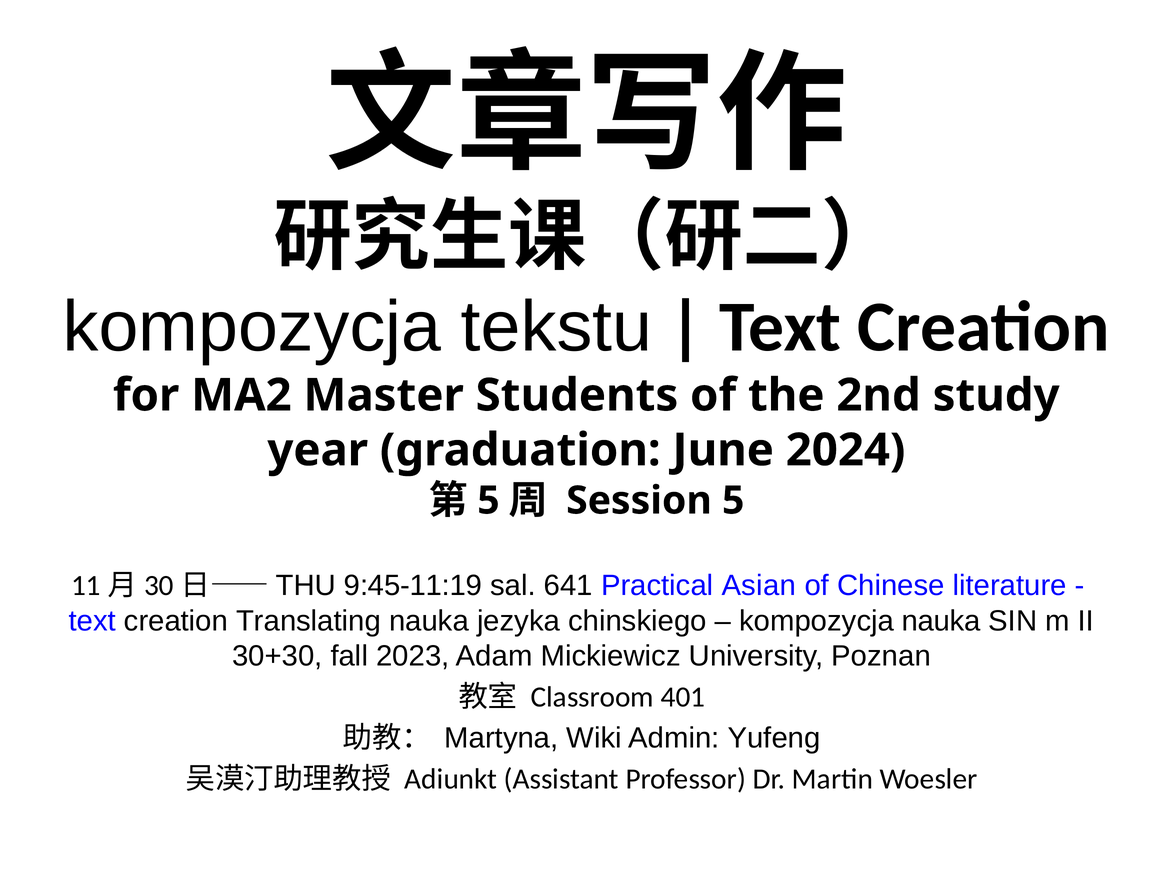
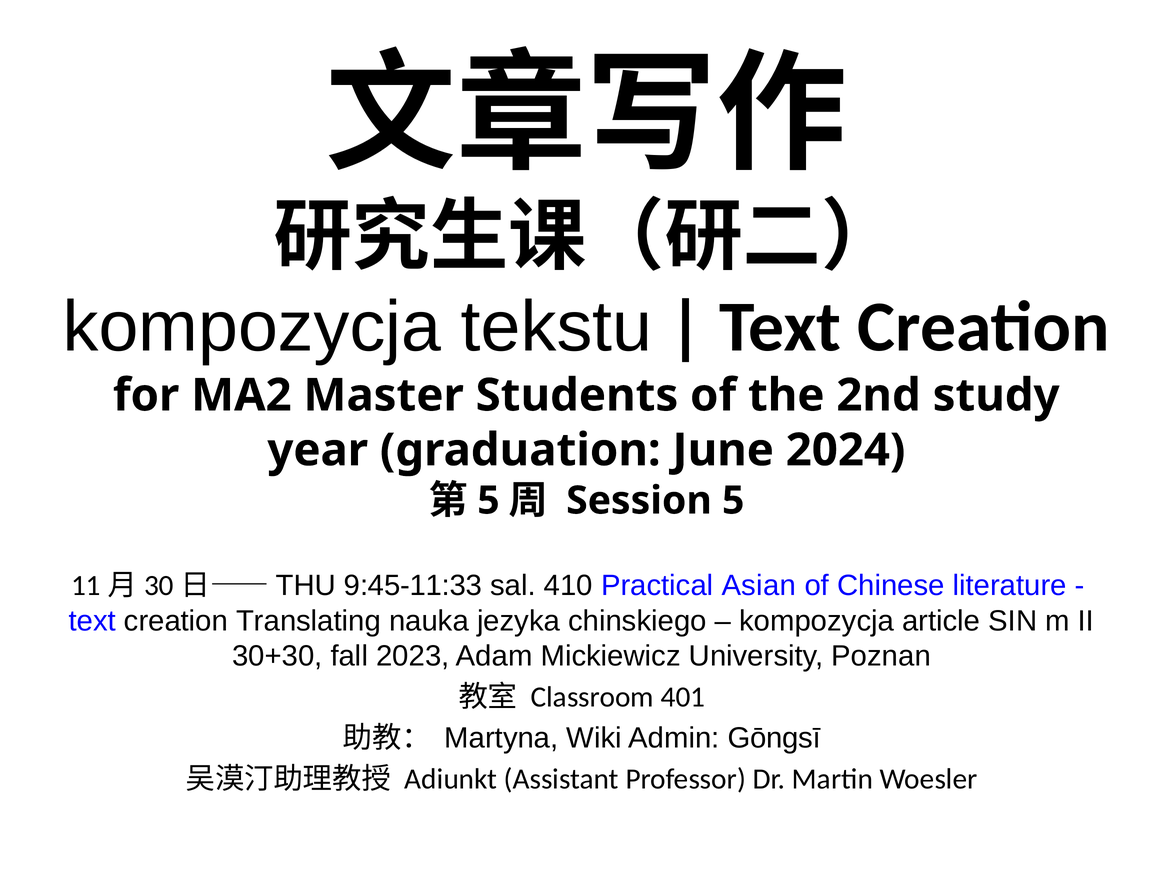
9:45-11:19: 9:45-11:19 -> 9:45-11:33
641: 641 -> 410
kompozycja nauka: nauka -> article
Yufeng: Yufeng -> Gōngsī
